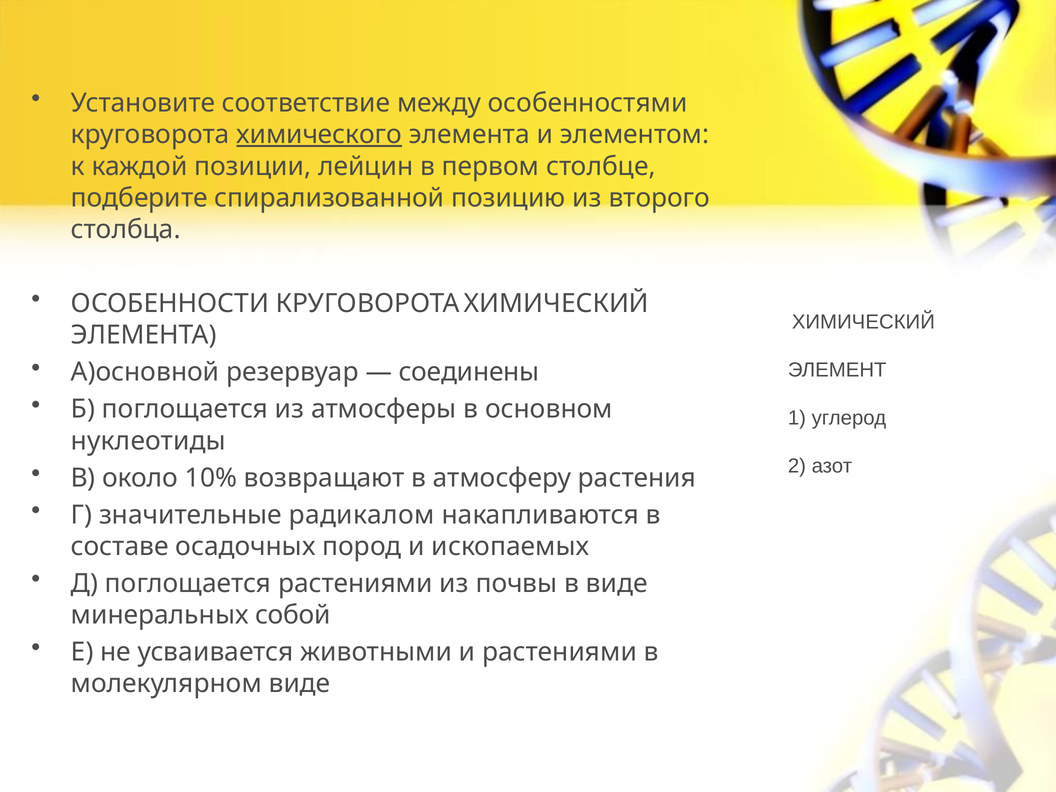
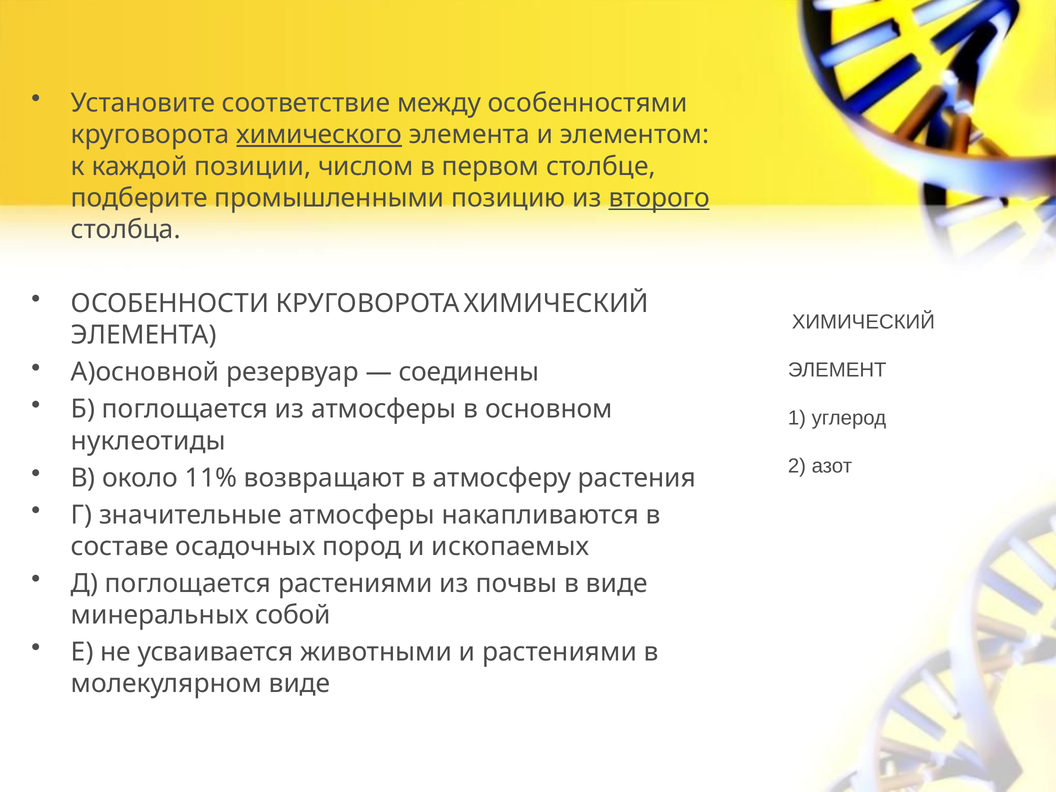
лейцин: лейцин -> числом
спирализованной: спирализованной -> промышленными
второго underline: none -> present
10%: 10% -> 11%
значительные радикалом: радикалом -> атмосферы
